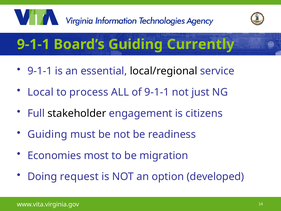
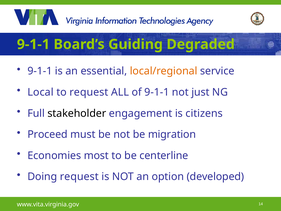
Currently: Currently -> Degraded
local/regional colour: black -> orange
to process: process -> request
Guiding at (47, 134): Guiding -> Proceed
readiness: readiness -> migration
migration: migration -> centerline
